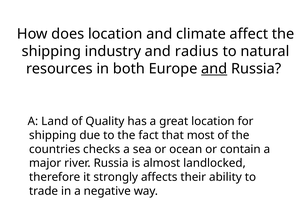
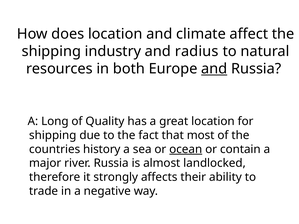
Land: Land -> Long
checks: checks -> history
ocean underline: none -> present
